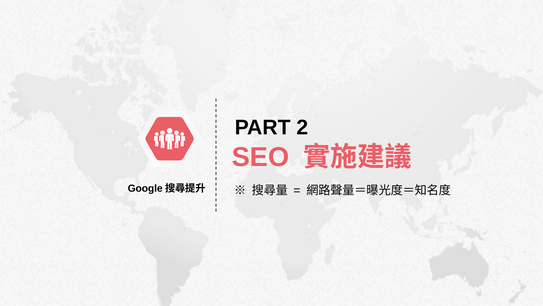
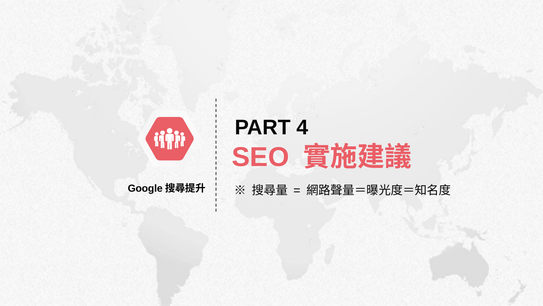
2: 2 -> 4
